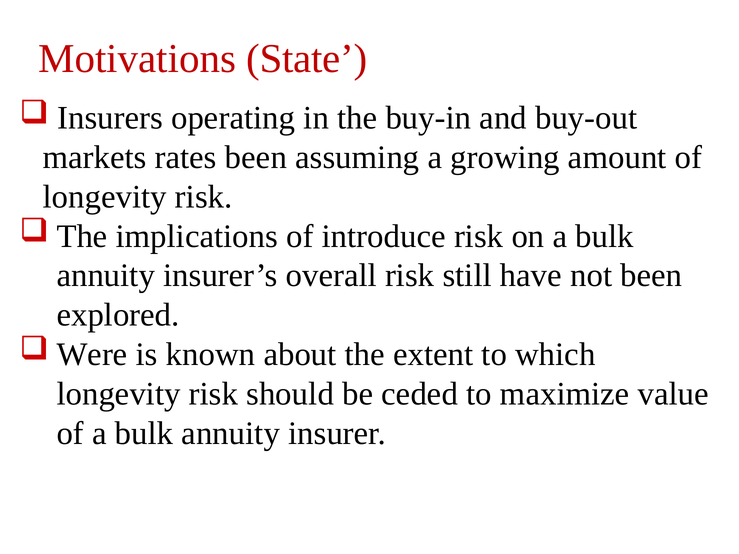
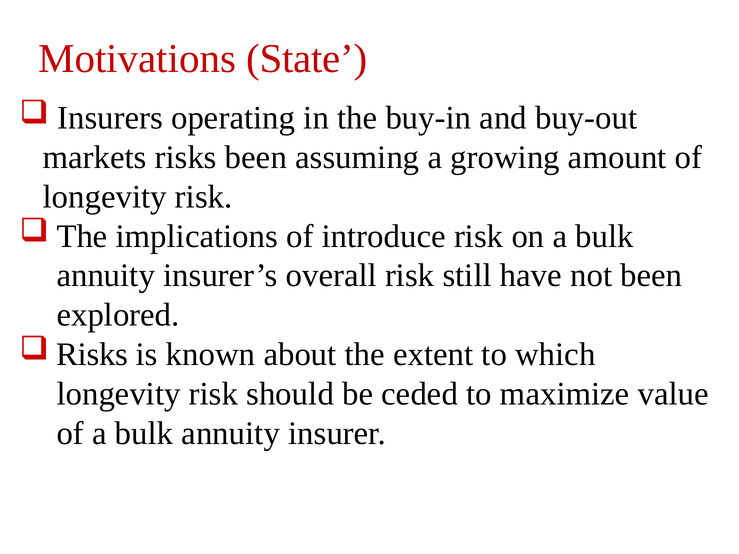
markets rates: rates -> risks
Were at (92, 355): Were -> Risks
